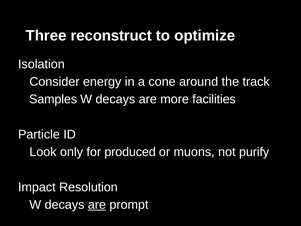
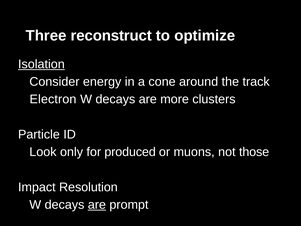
Isolation underline: none -> present
Samples: Samples -> Electron
facilities: facilities -> clusters
purify: purify -> those
